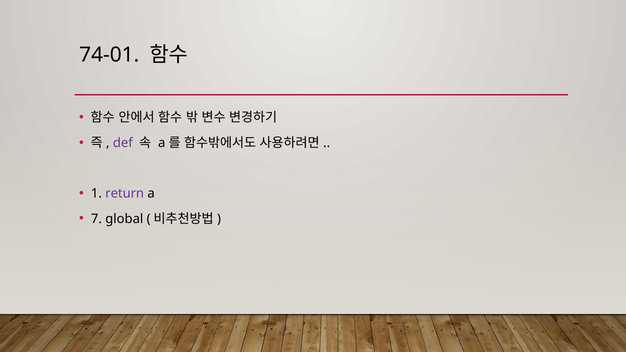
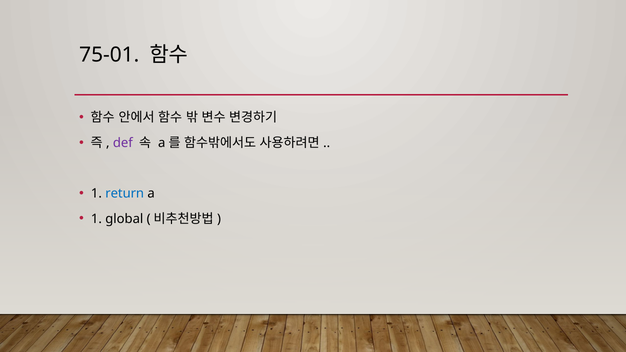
74-01: 74-01 -> 75-01
return colour: purple -> blue
7 at (96, 219): 7 -> 1
